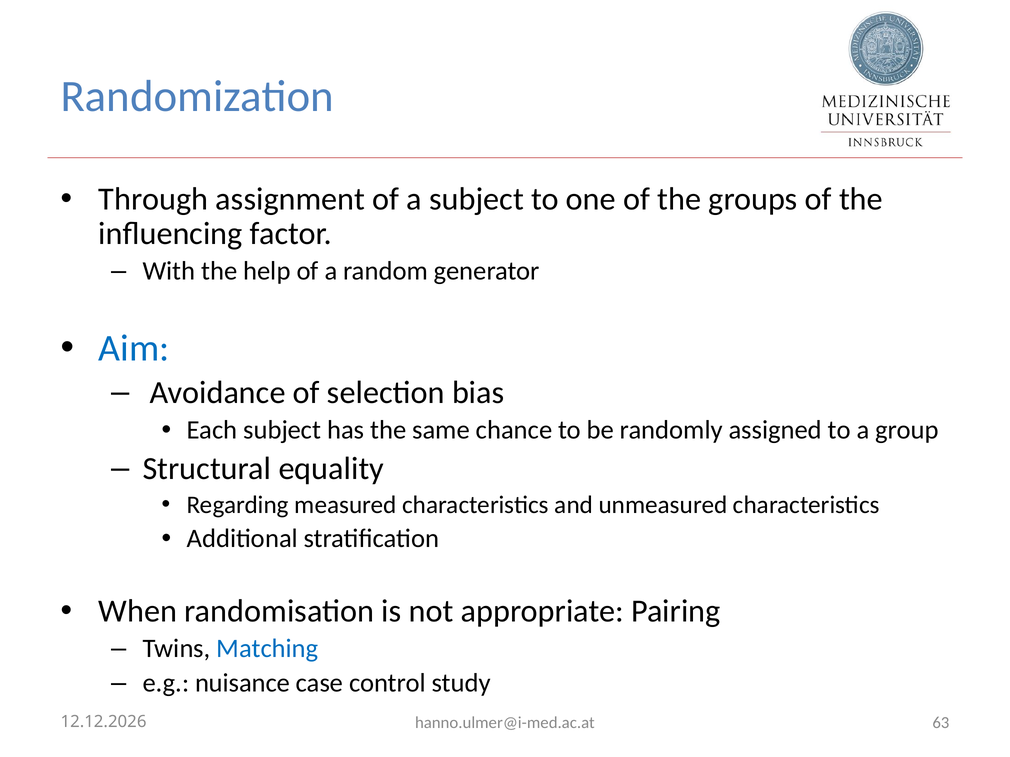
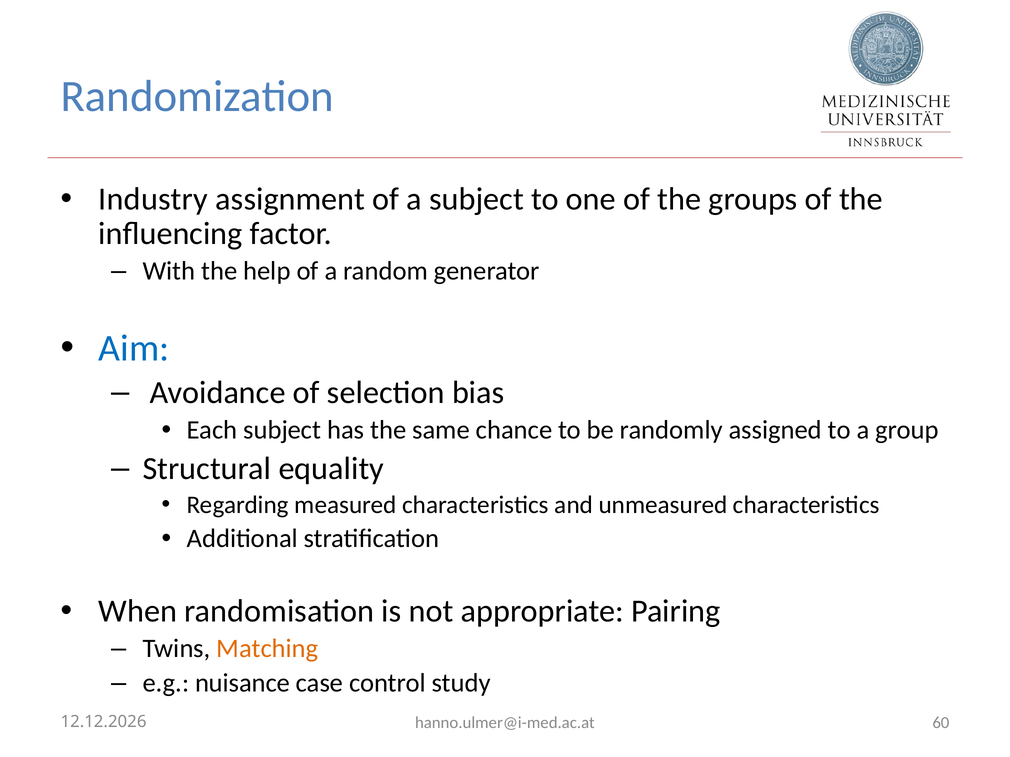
Through: Through -> Industry
Matching colour: blue -> orange
63: 63 -> 60
